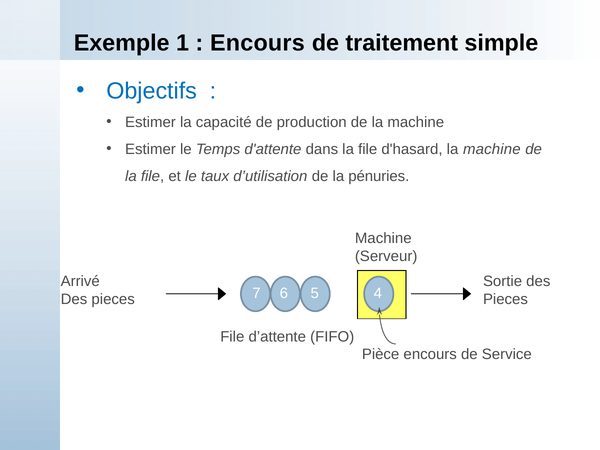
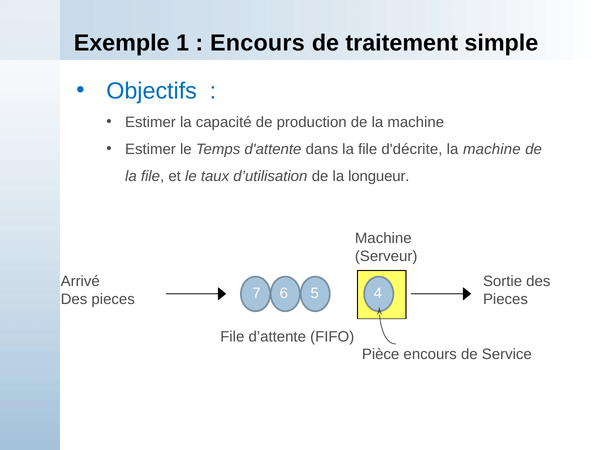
d'hasard: d'hasard -> d'décrite
pénuries: pénuries -> longueur
